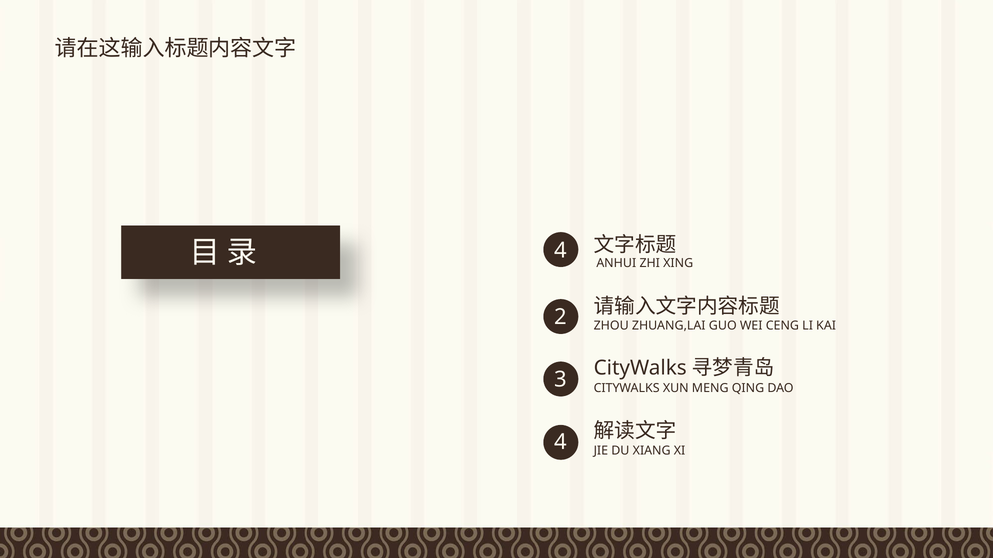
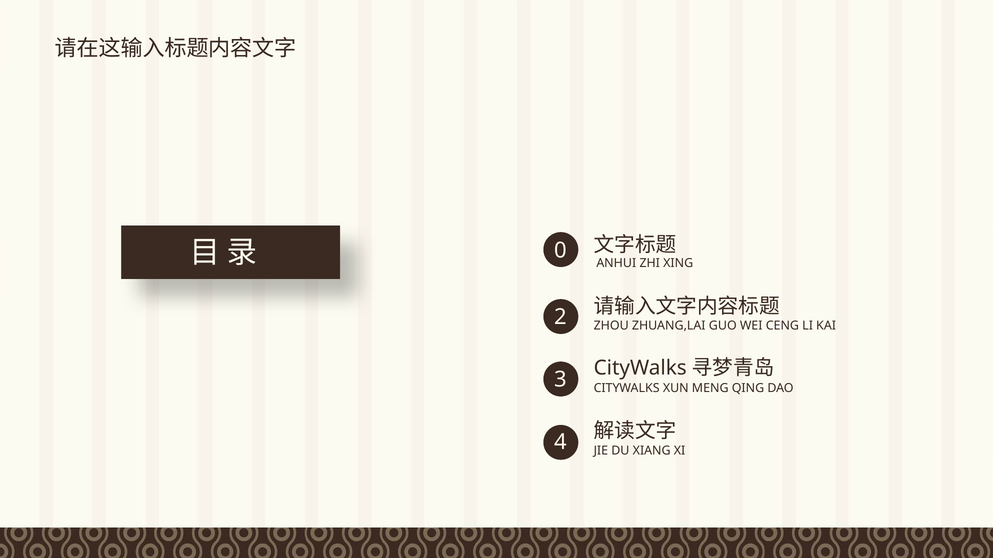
4 at (560, 251): 4 -> 0
